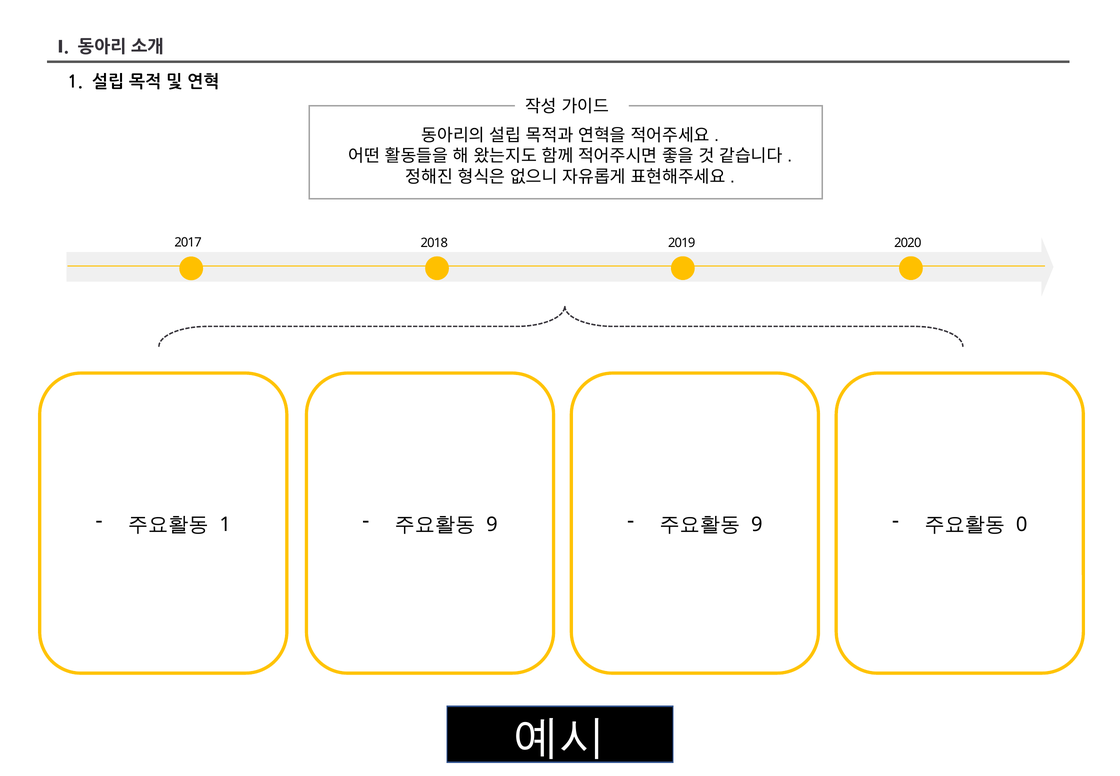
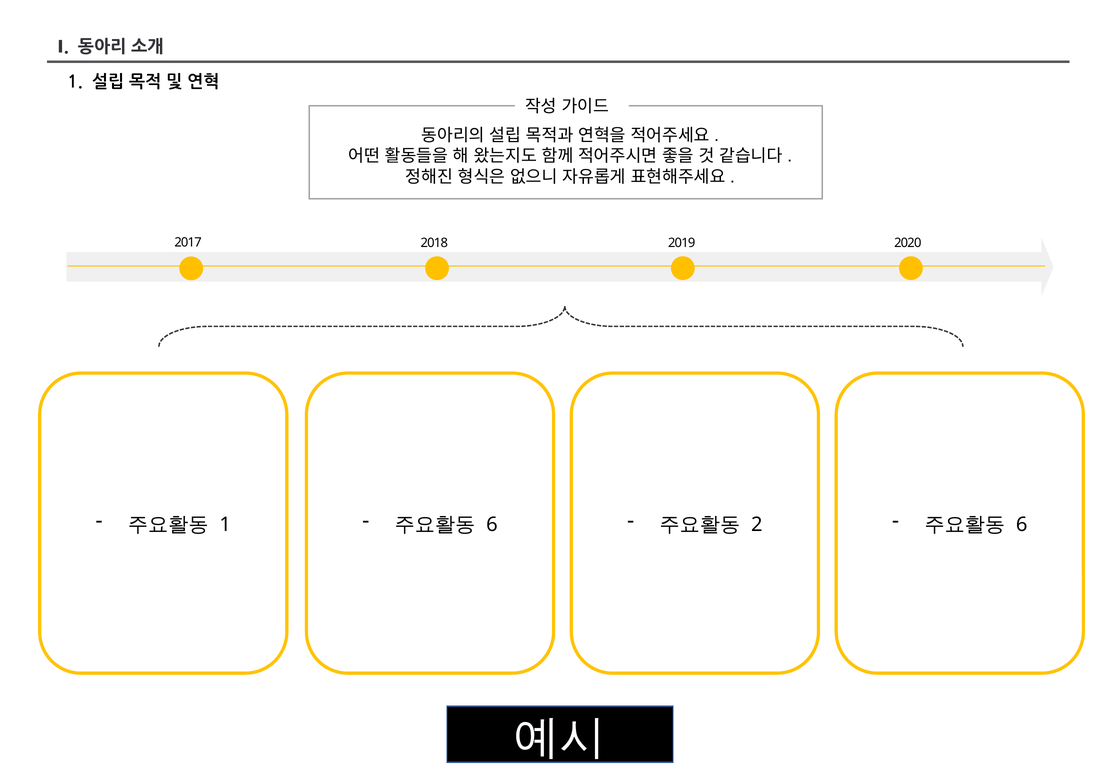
9 at (492, 524): 9 -> 6
9 at (757, 524): 9 -> 2
0 at (1022, 524): 0 -> 6
